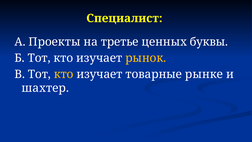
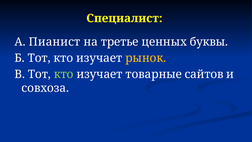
Проекты: Проекты -> Пианист
кто at (64, 74) colour: yellow -> light green
рынке: рынке -> сайтов
шахтер: шахтер -> совхоза
